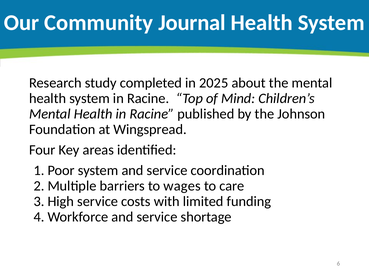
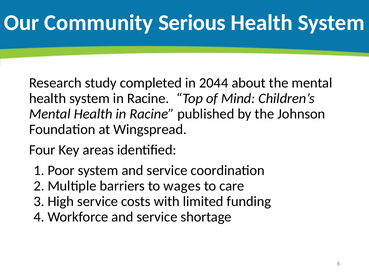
Journal: Journal -> Serious
2025: 2025 -> 2044
